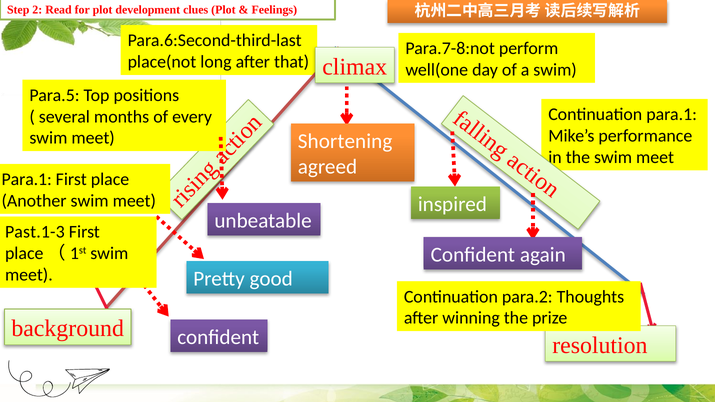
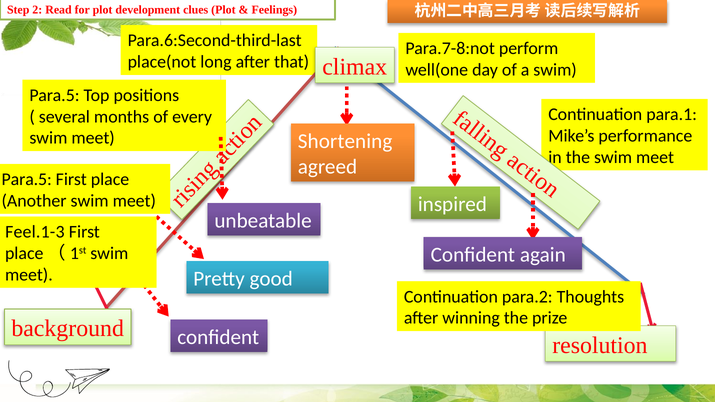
Para.1 at (27, 180): Para.1 -> Para.5
Past.1-3: Past.1-3 -> Feel.1-3
